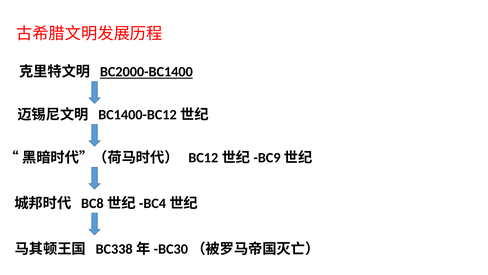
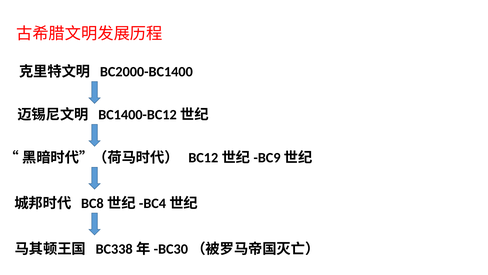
BC2000-BC1400 underline: present -> none
